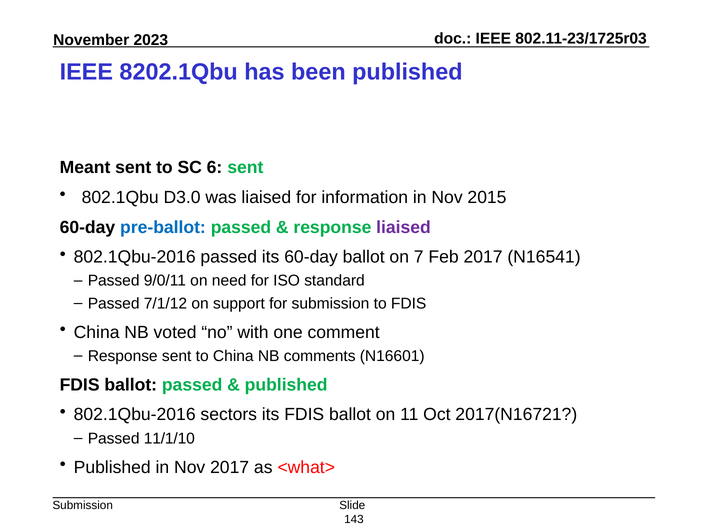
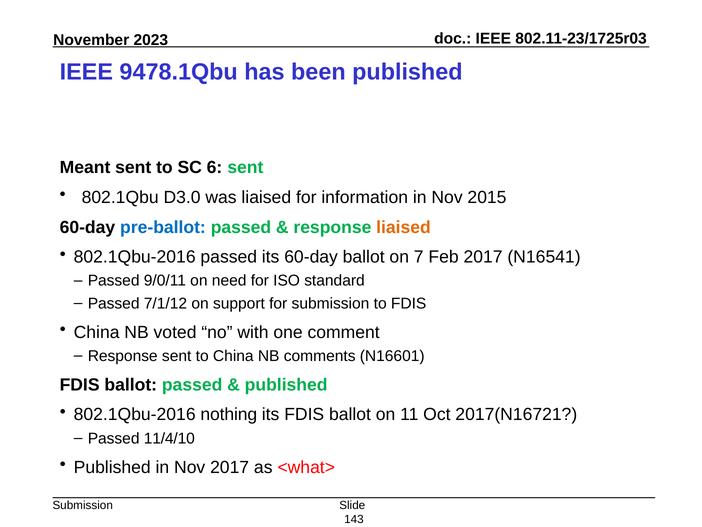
8202.1Qbu: 8202.1Qbu -> 9478.1Qbu
liaised at (404, 227) colour: purple -> orange
sectors: sectors -> nothing
11/1/10: 11/1/10 -> 11/4/10
